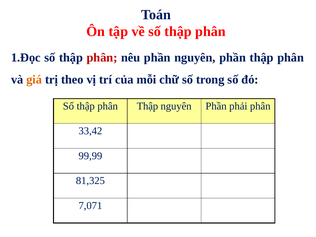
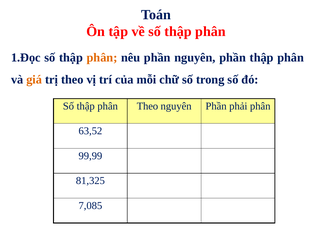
phân at (102, 57) colour: red -> orange
phân Thập: Thập -> Theo
33,42: 33,42 -> 63,52
7,071: 7,071 -> 7,085
